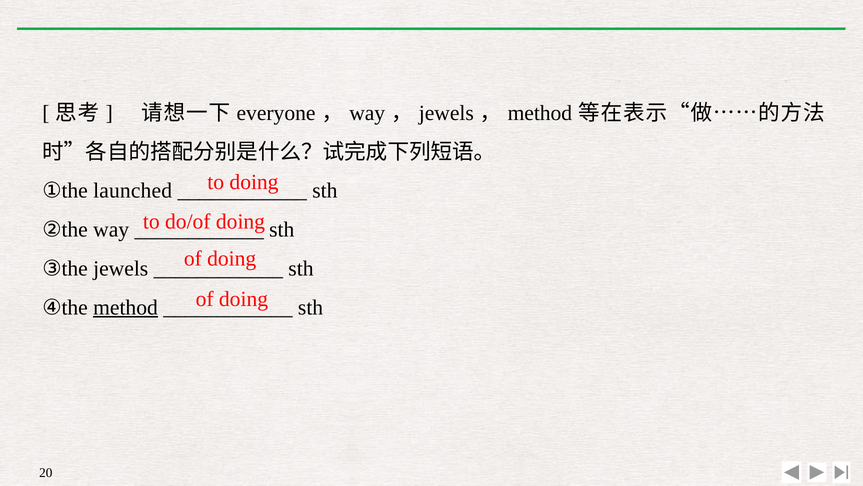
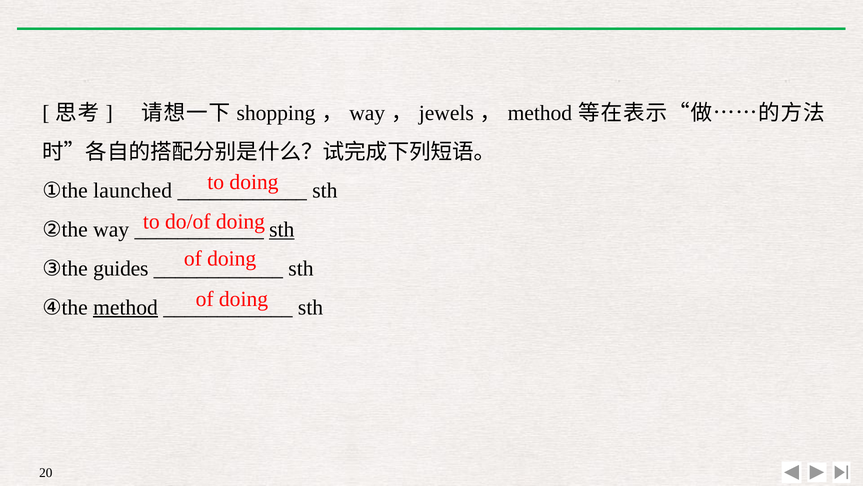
everyone: everyone -> shopping
sth at (282, 229) underline: none -> present
③the jewels: jewels -> guides
